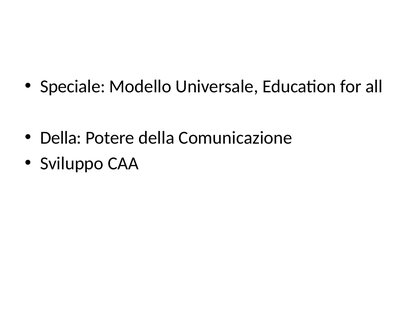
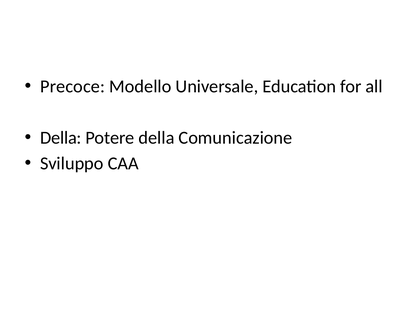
Speciale: Speciale -> Precoce
